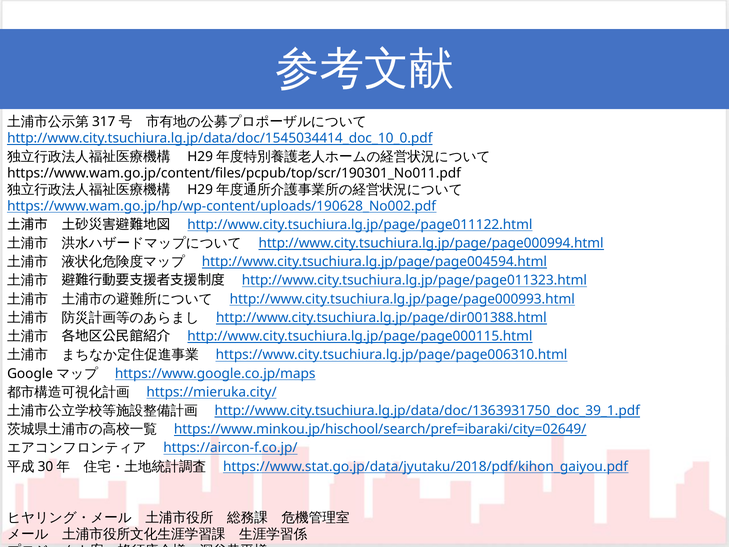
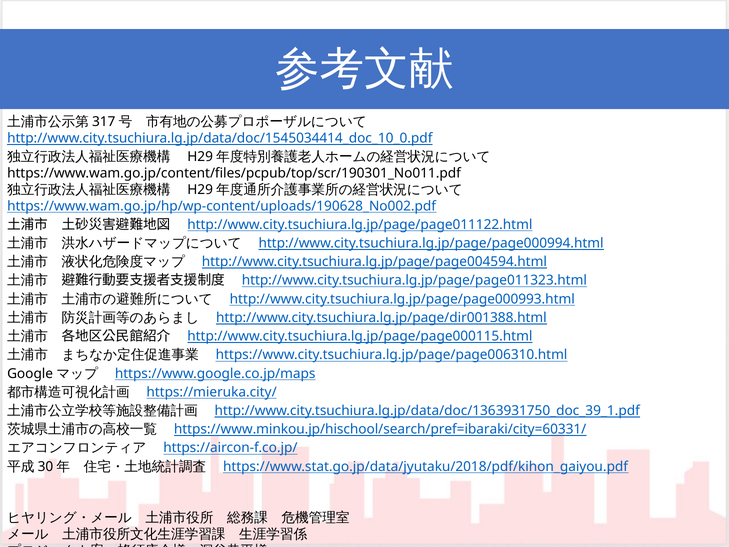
https://www.minkou.jp/hischool/search/pref=ibaraki/city=02649/: https://www.minkou.jp/hischool/search/pref=ibaraki/city=02649/ -> https://www.minkou.jp/hischool/search/pref=ibaraki/city=60331/
